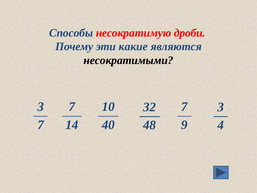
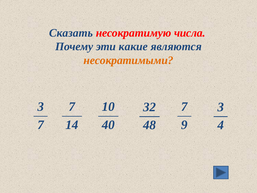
Способы: Способы -> Сказать
дроби: дроби -> числа
несократимыми colour: black -> orange
